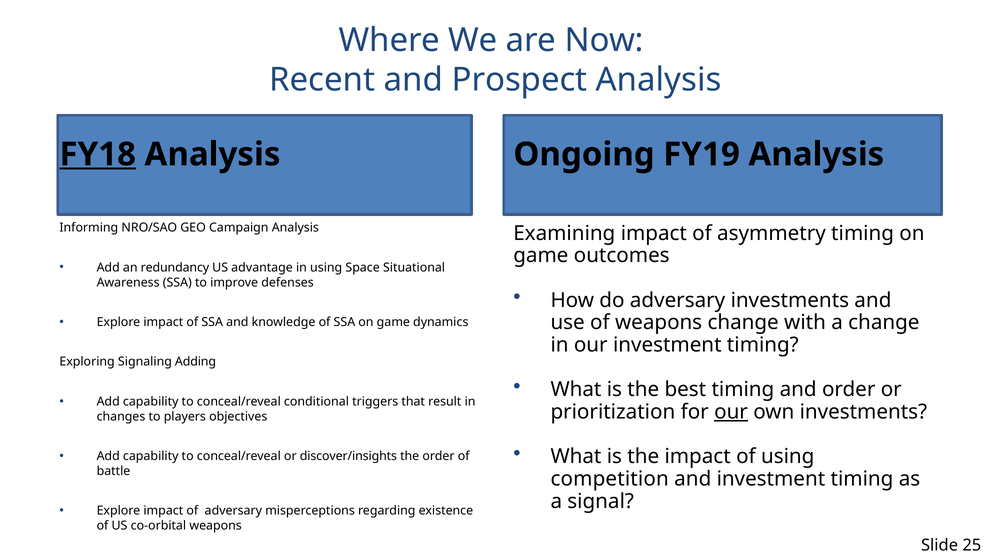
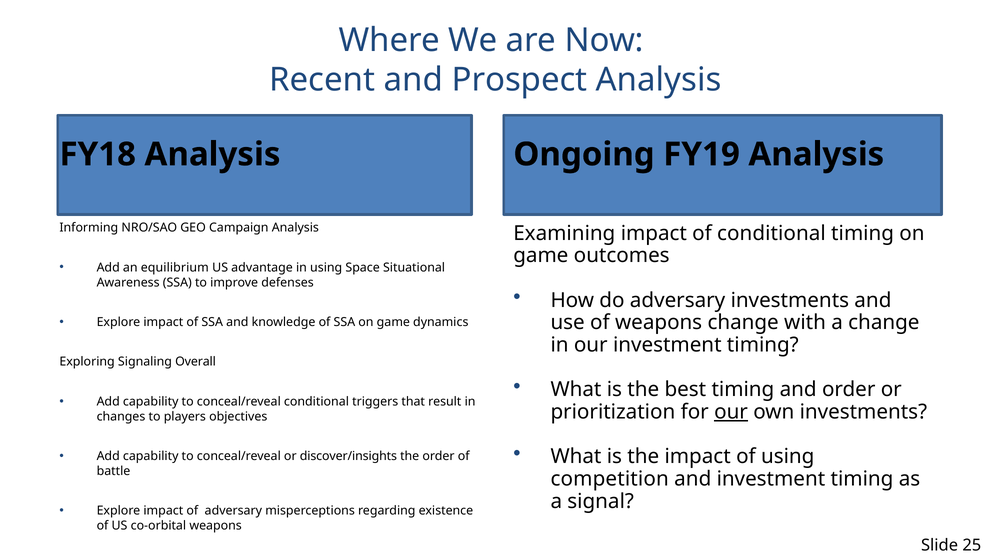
FY18 underline: present -> none
of asymmetry: asymmetry -> conditional
redundancy: redundancy -> equilibrium
Adding: Adding -> Overall
